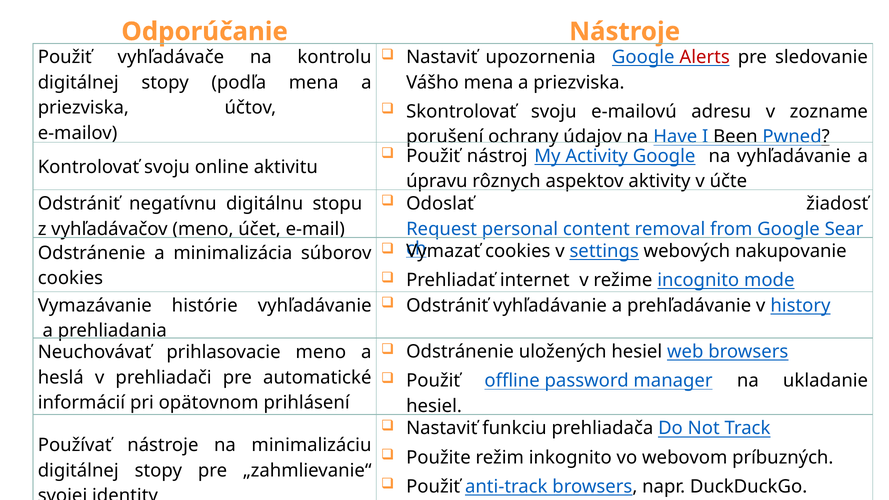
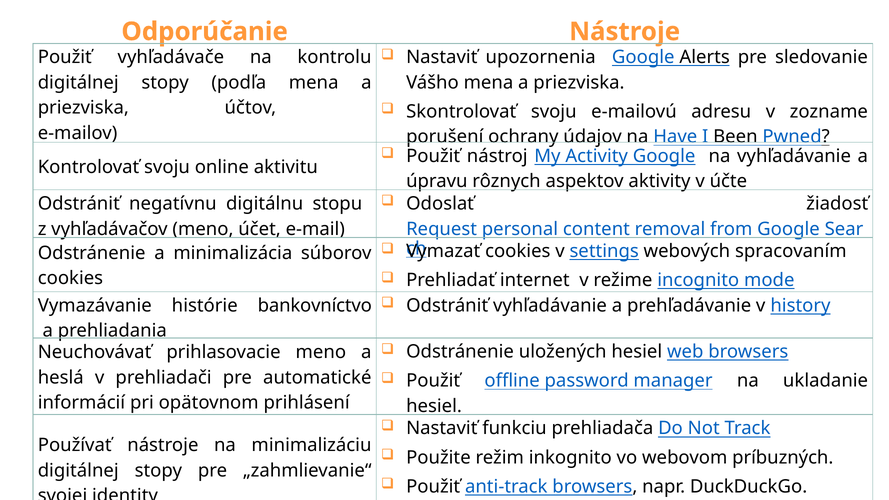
Alerts colour: red -> black
nakupovanie: nakupovanie -> spracovaním
histórie vyhľadávanie: vyhľadávanie -> bankovníctvo
